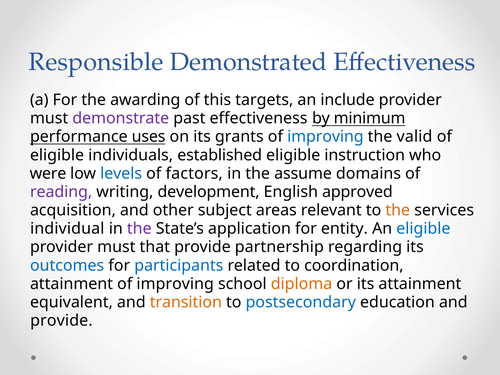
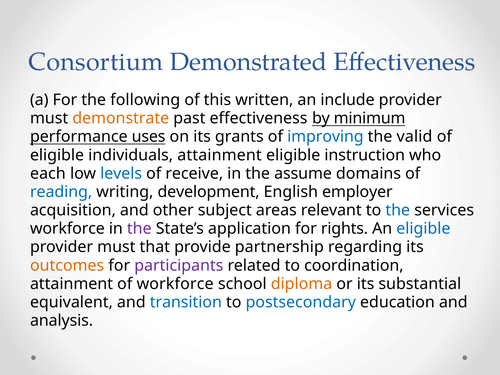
Responsible: Responsible -> Consortium
awarding: awarding -> following
targets: targets -> written
demonstrate colour: purple -> orange
individuals established: established -> attainment
were: were -> each
factors: factors -> receive
reading colour: purple -> blue
approved: approved -> employer
the at (398, 210) colour: orange -> blue
individual at (67, 229): individual -> workforce
entity: entity -> rights
outcomes colour: blue -> orange
participants colour: blue -> purple
attainment of improving: improving -> workforce
its attainment: attainment -> substantial
transition colour: orange -> blue
provide at (61, 321): provide -> analysis
